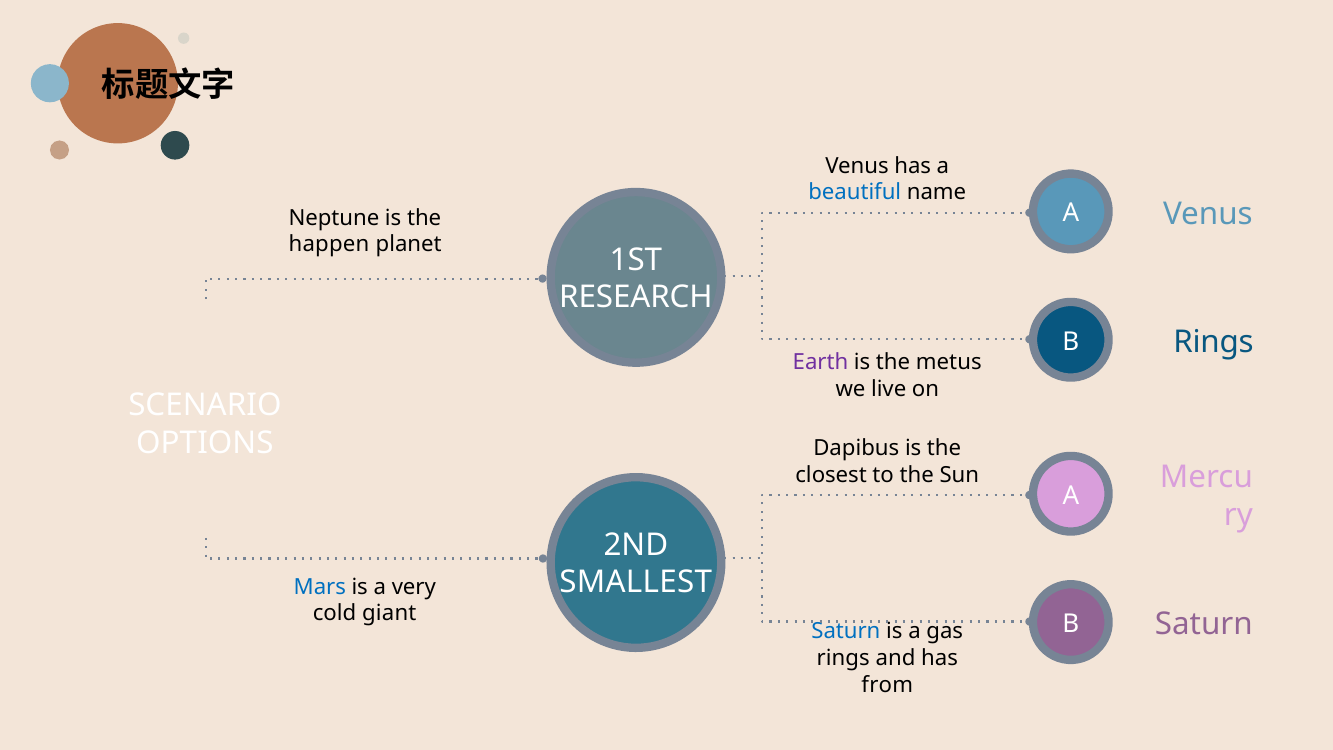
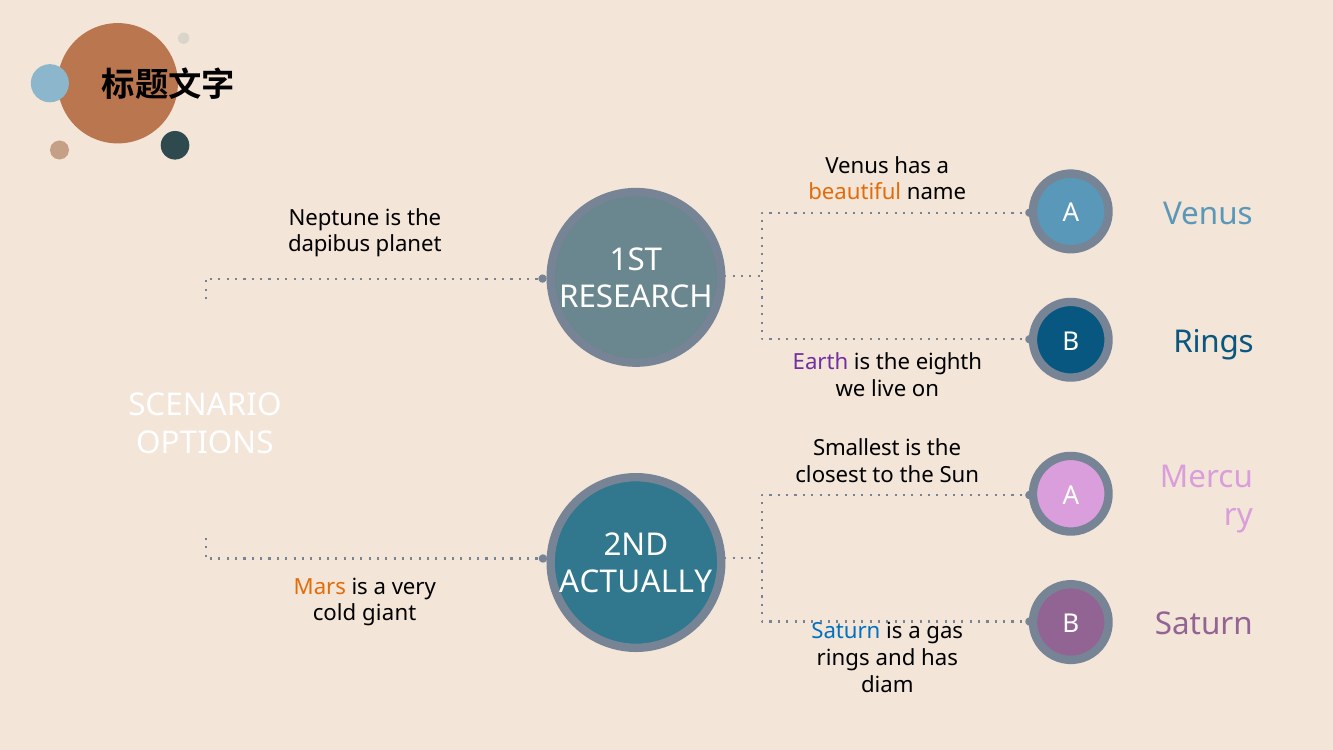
beautiful colour: blue -> orange
happen: happen -> dapibus
metus: metus -> eighth
Dapibus: Dapibus -> Smallest
SMALLEST: SMALLEST -> ACTUALLY
Mars colour: blue -> orange
from: from -> diam
